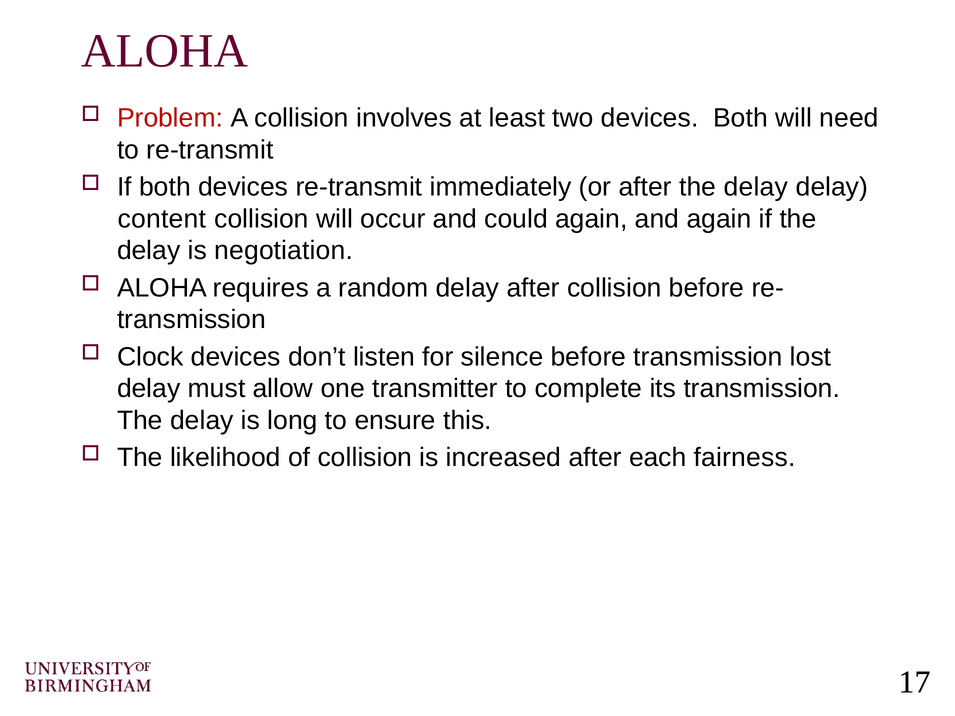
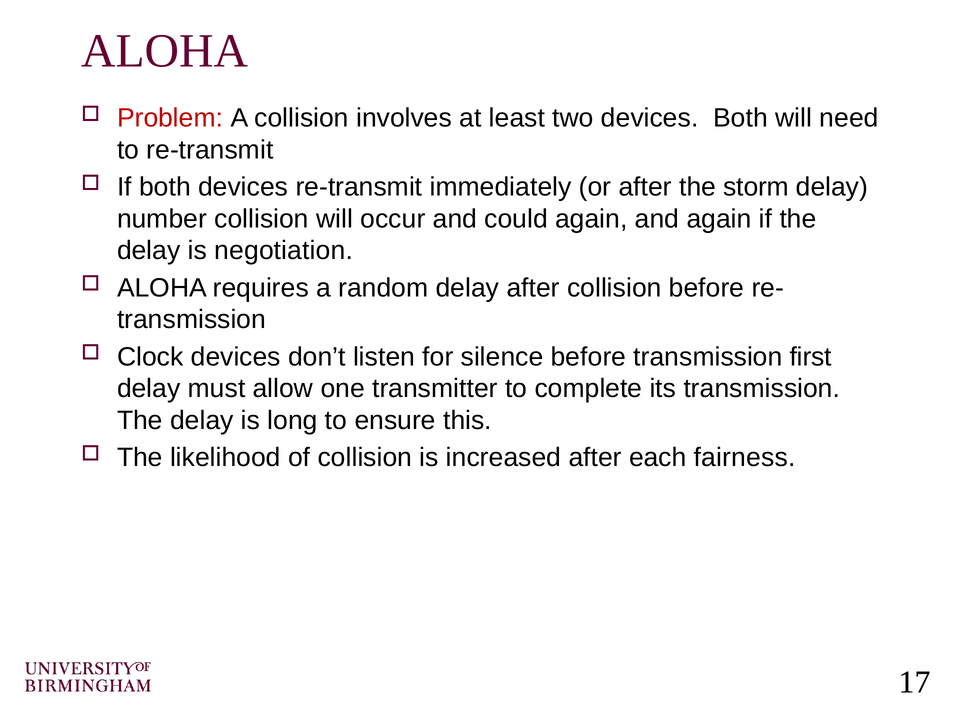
after the delay: delay -> storm
content: content -> number
lost: lost -> first
